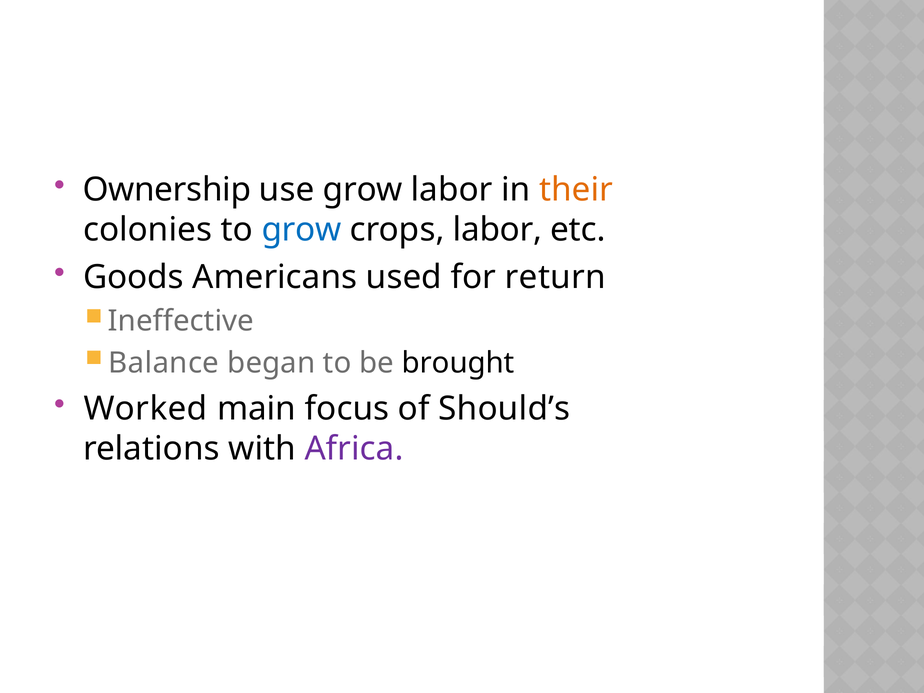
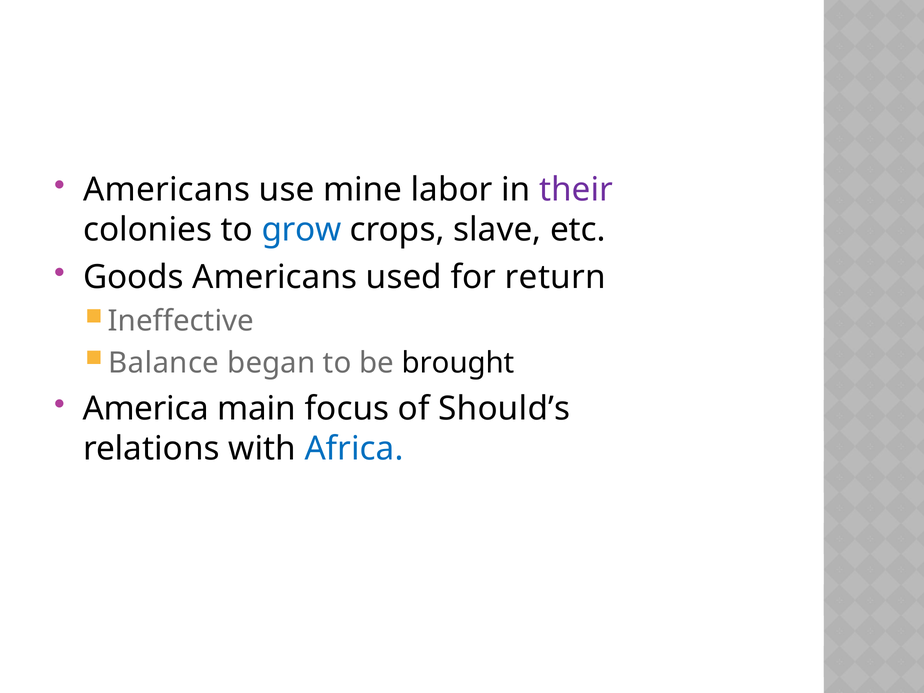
Ownership at (167, 190): Ownership -> Americans
use grow: grow -> mine
their colour: orange -> purple
crops labor: labor -> slave
Worked: Worked -> America
Africa colour: purple -> blue
